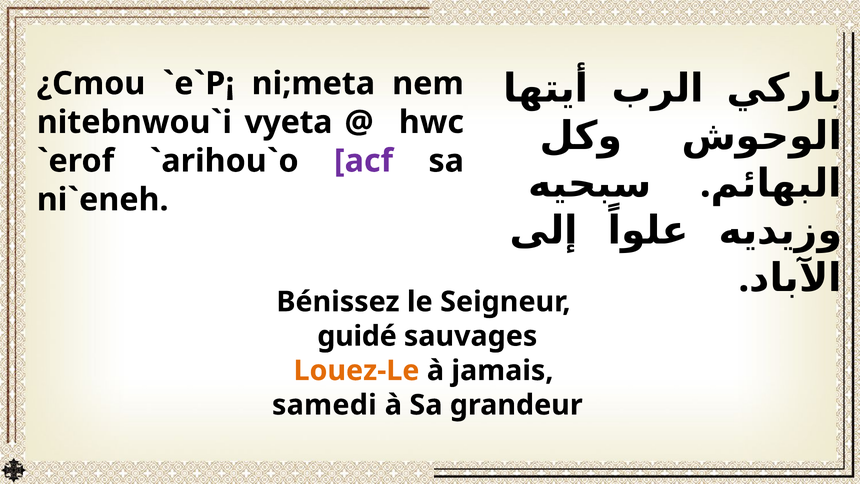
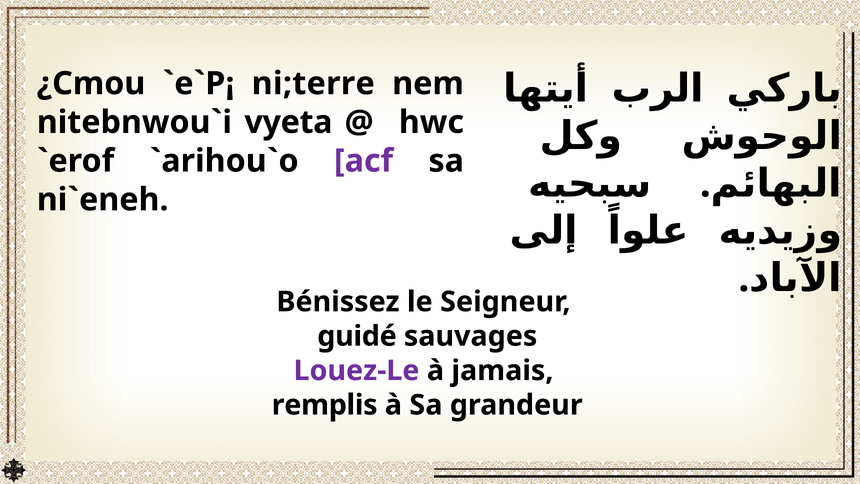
ni;meta: ni;meta -> ni;terre
Louez-Le colour: orange -> purple
samedi: samedi -> remplis
